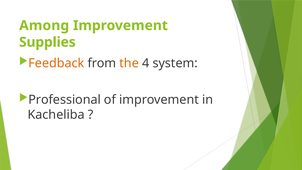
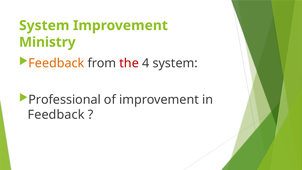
Among at (44, 26): Among -> System
Supplies: Supplies -> Ministry
the colour: orange -> red
Kacheliba at (56, 115): Kacheliba -> Feedback
